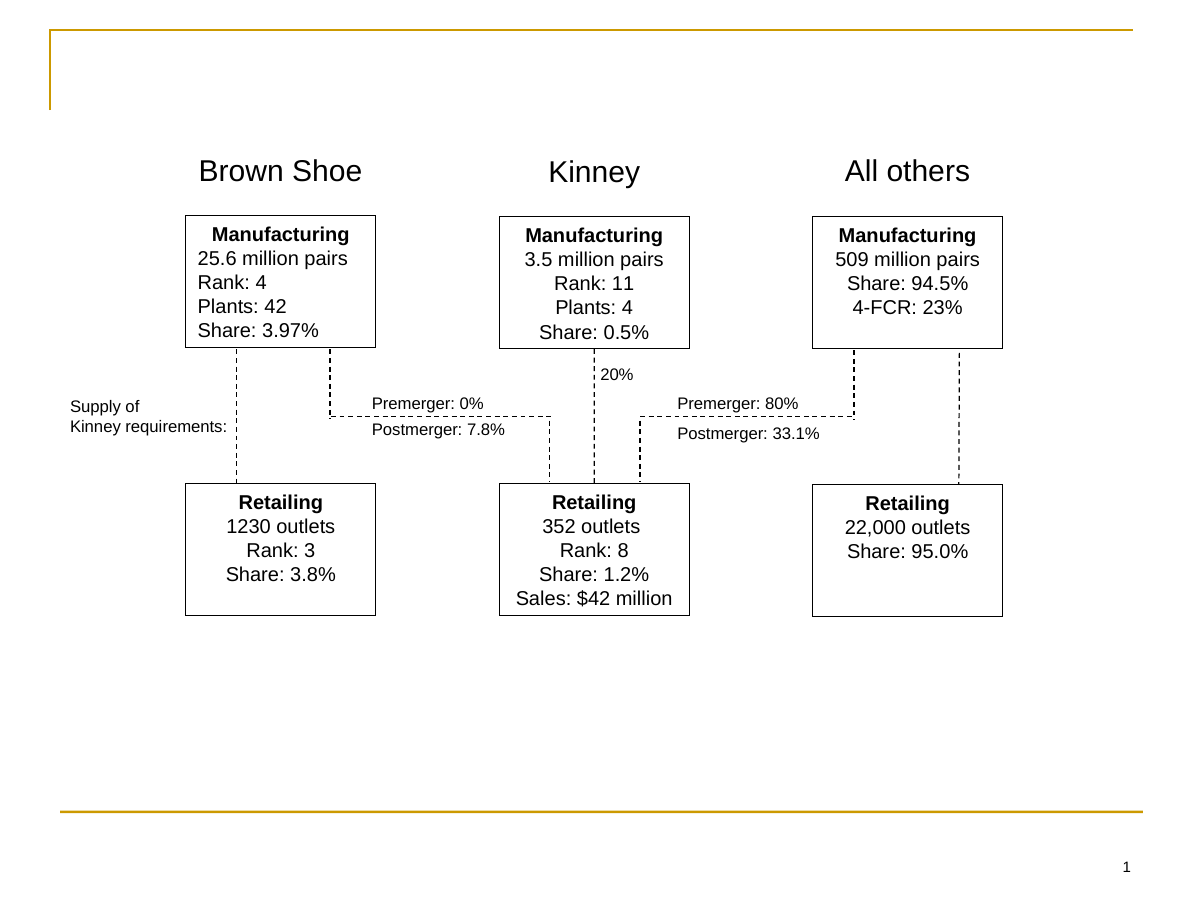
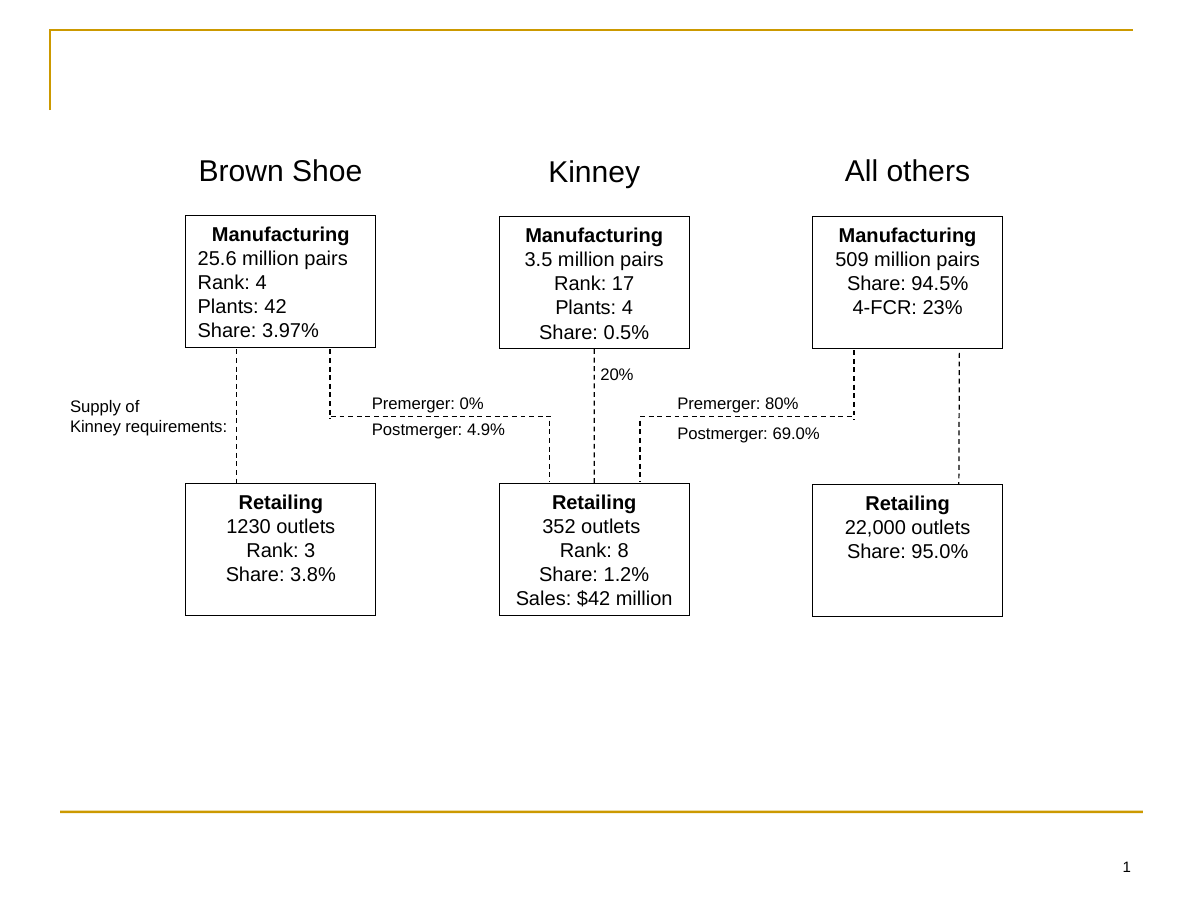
11: 11 -> 17
7.8%: 7.8% -> 4.9%
33.1%: 33.1% -> 69.0%
